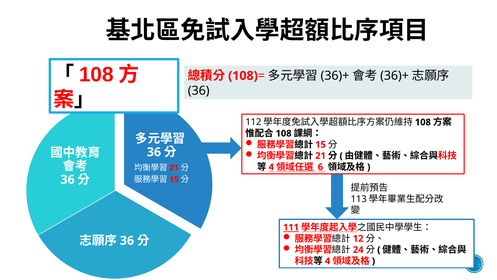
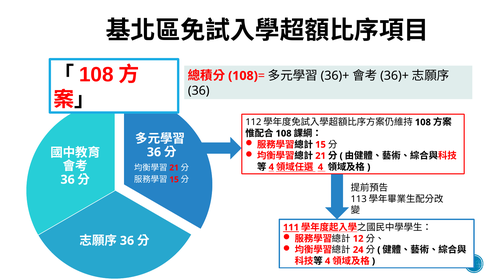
6 at (320, 167): 6 -> 4
